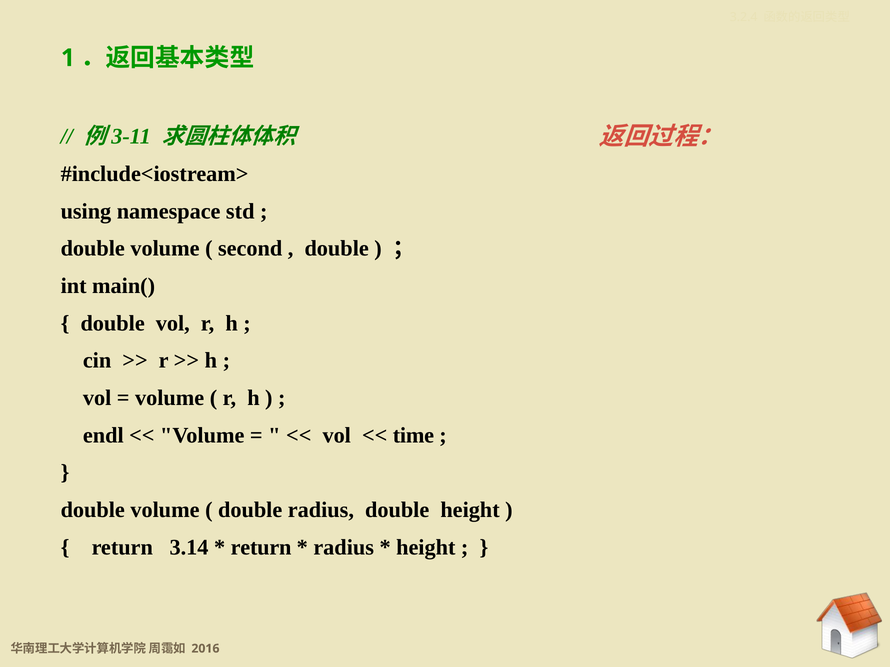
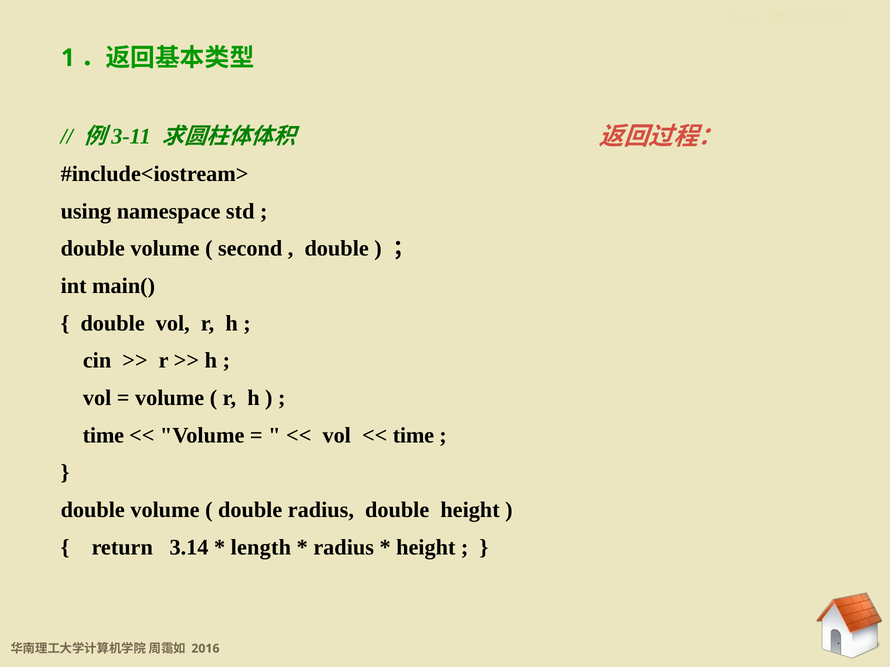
endl at (103, 436): endl -> time
return at (261, 548): return -> length
